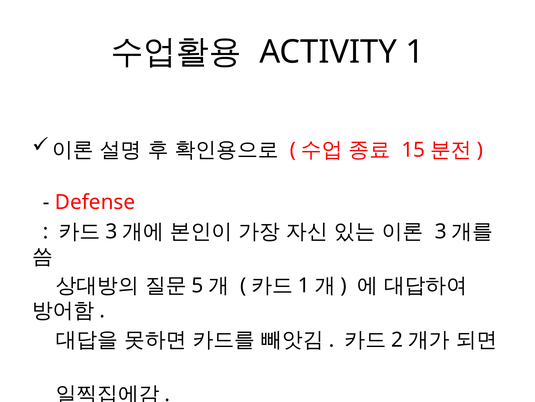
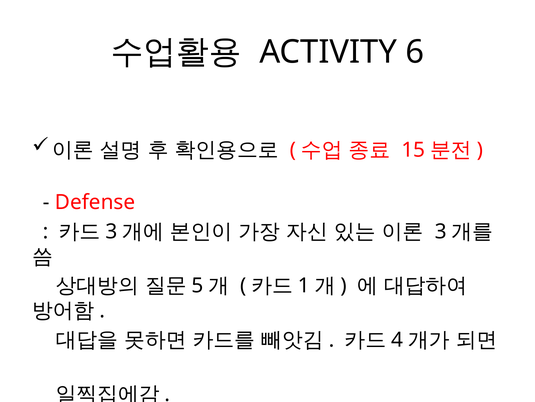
ACTIVITY 1: 1 -> 6
2: 2 -> 4
